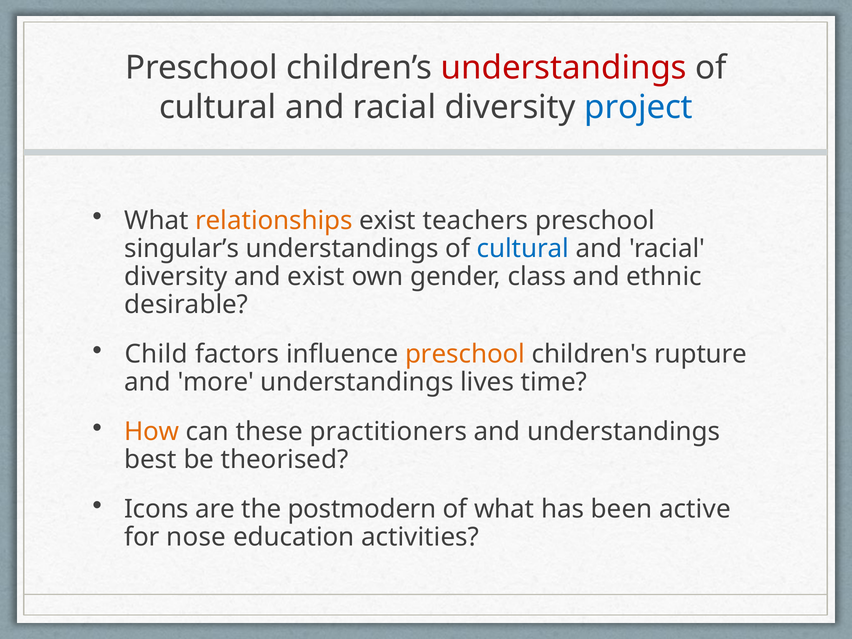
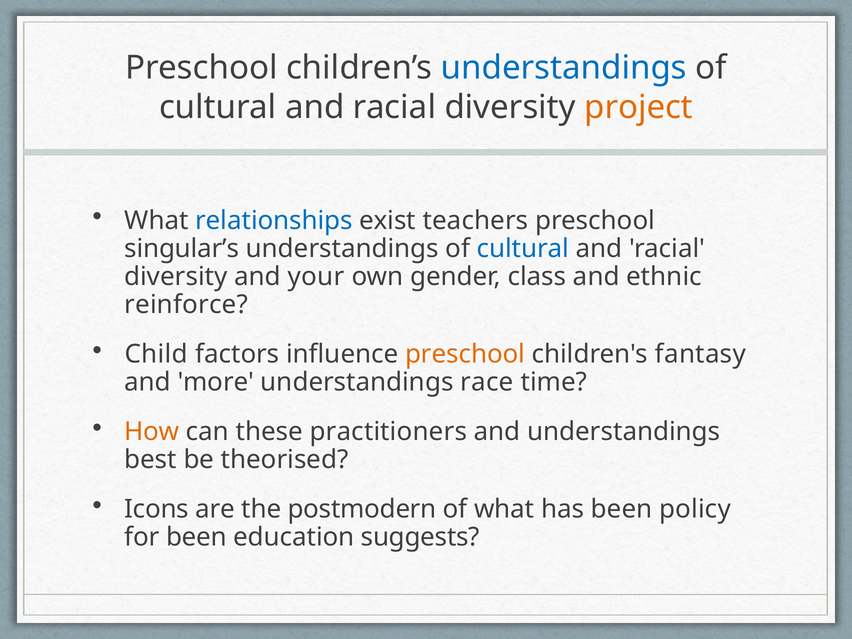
understandings at (564, 68) colour: red -> blue
project colour: blue -> orange
relationships colour: orange -> blue
and exist: exist -> your
desirable: desirable -> reinforce
rupture: rupture -> fantasy
lives: lives -> race
active: active -> policy
for nose: nose -> been
activities: activities -> suggests
